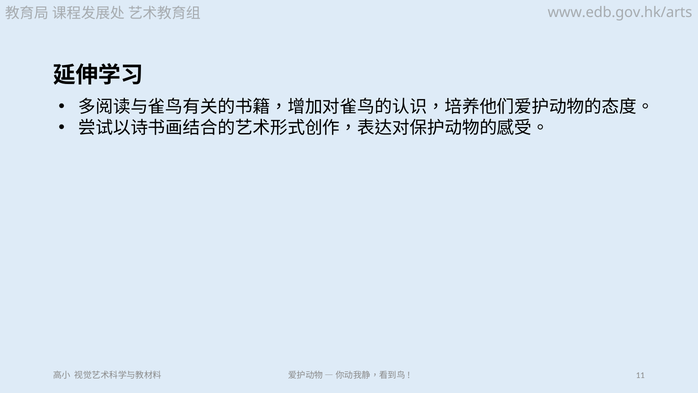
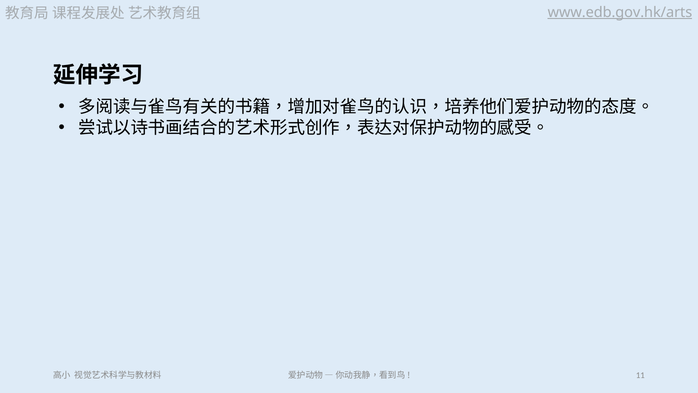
www.edb.gov.hk/arts underline: none -> present
